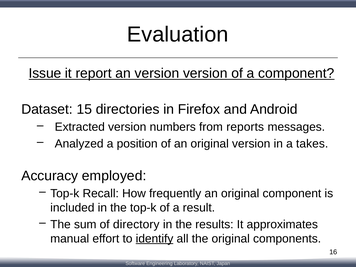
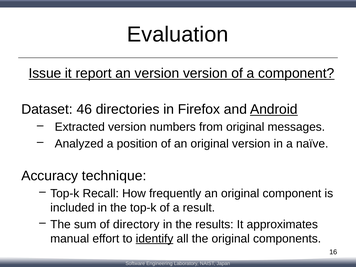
15: 15 -> 46
Android underline: none -> present
from reports: reports -> original
takes: takes -> naïve
employed: employed -> technique
